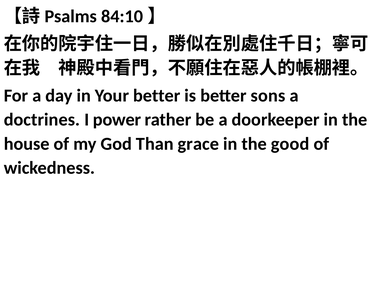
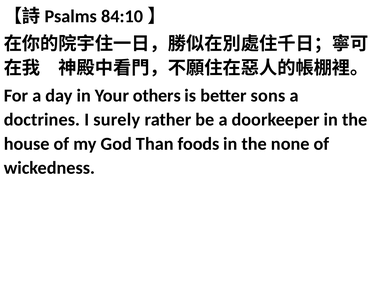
Your better: better -> others
power: power -> surely
grace: grace -> foods
good: good -> none
